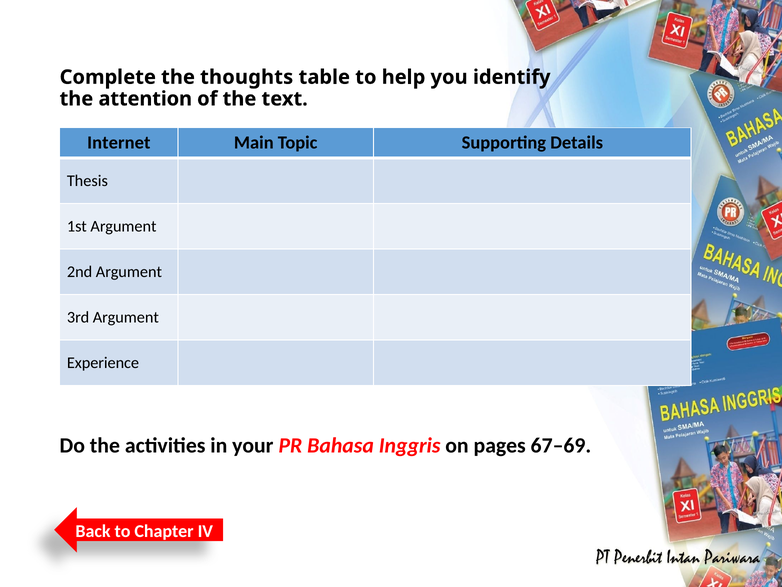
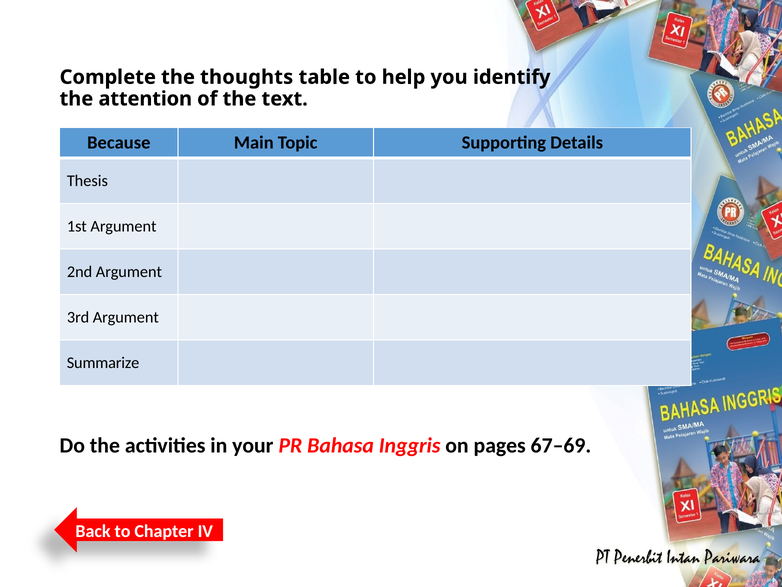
Internet: Internet -> Because
Experience: Experience -> Summarize
